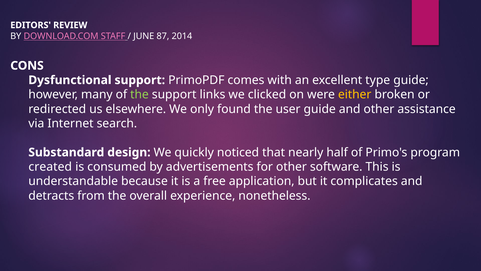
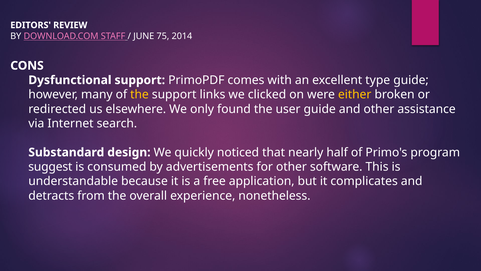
87: 87 -> 75
the at (140, 94) colour: light green -> yellow
created: created -> suggest
